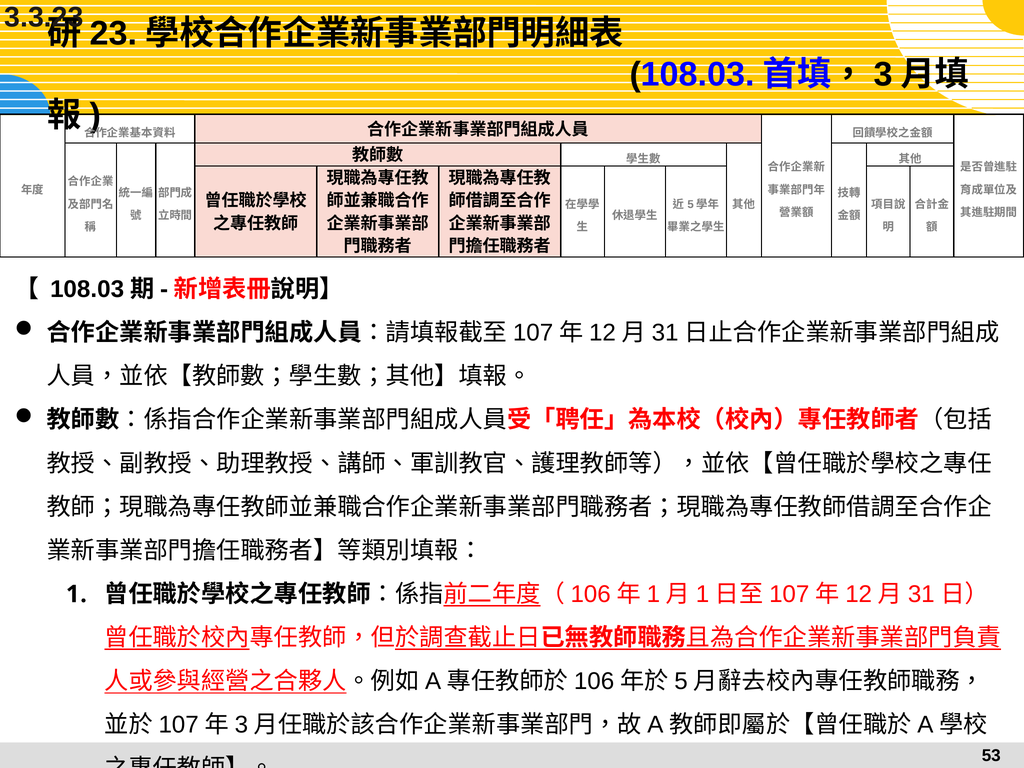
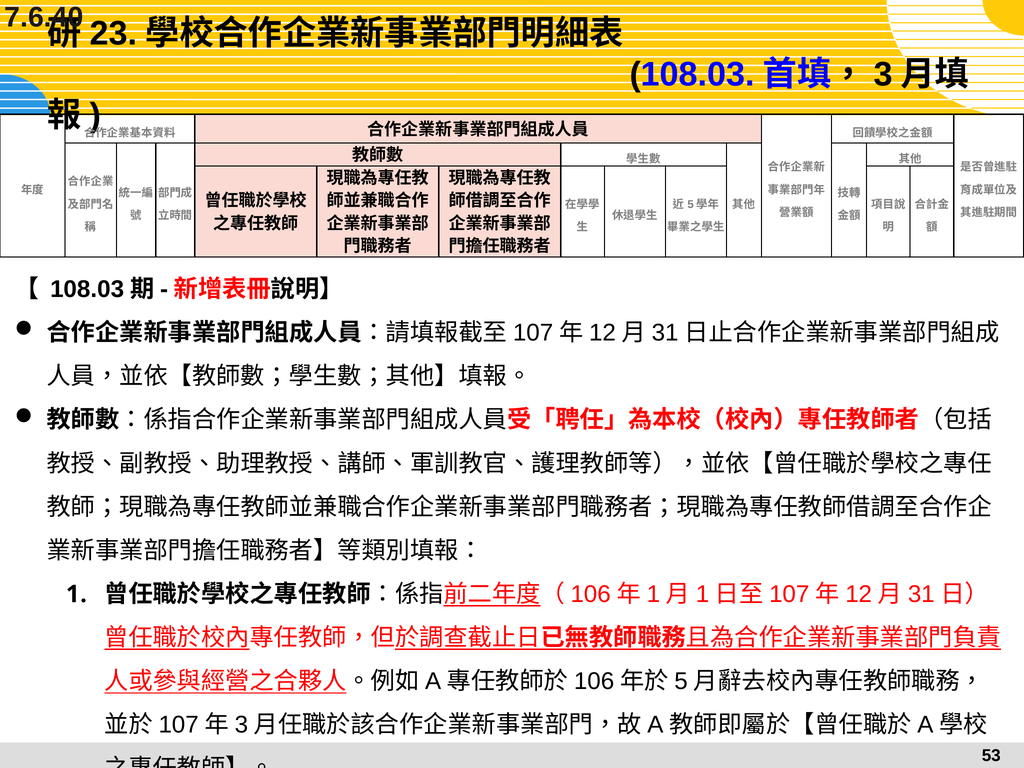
3.3.23: 3.3.23 -> 7.6.40
